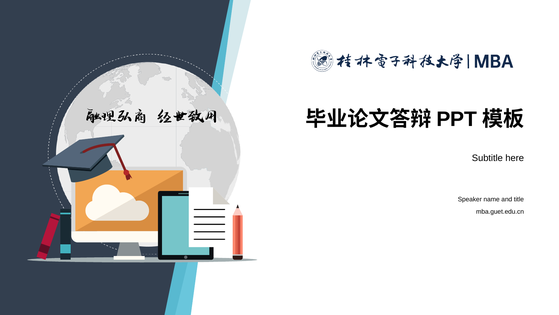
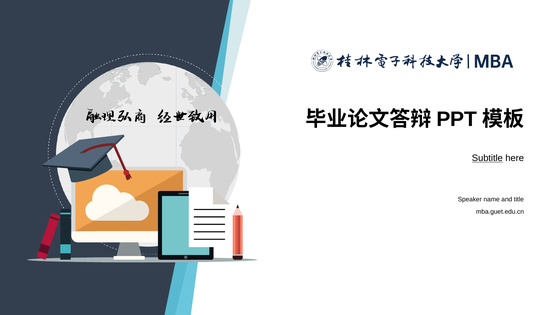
Subtitle underline: none -> present
